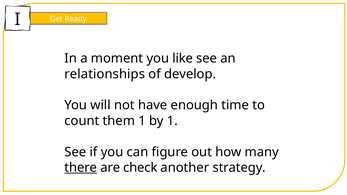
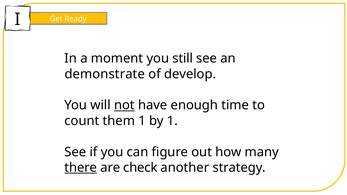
like: like -> still
relationships: relationships -> demonstrate
not underline: none -> present
